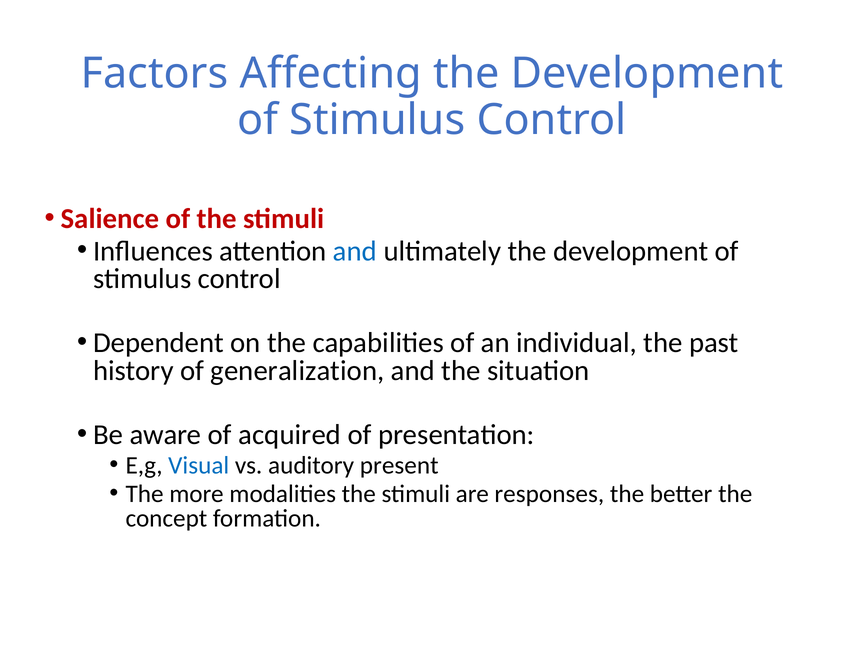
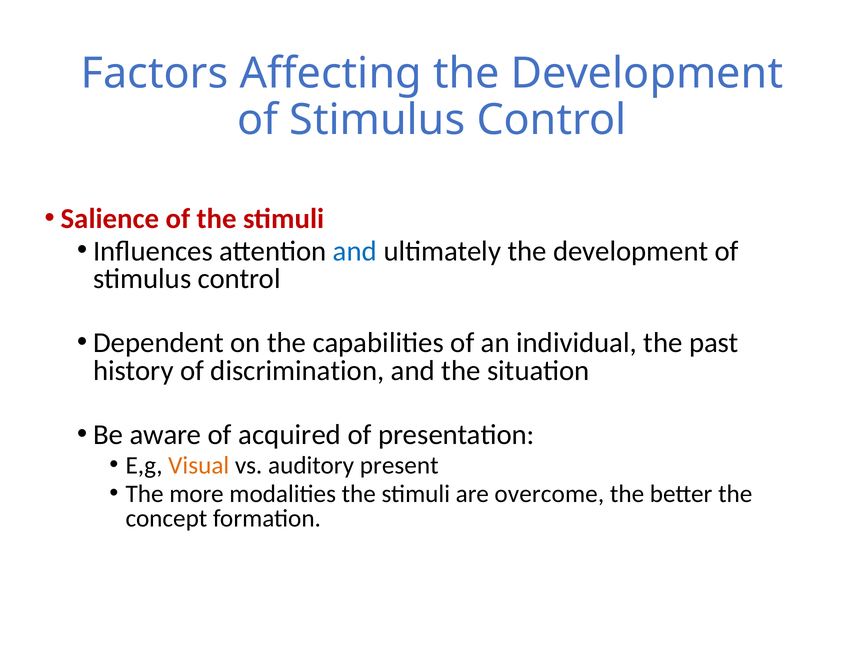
generalization: generalization -> discrimination
Visual colour: blue -> orange
responses: responses -> overcome
